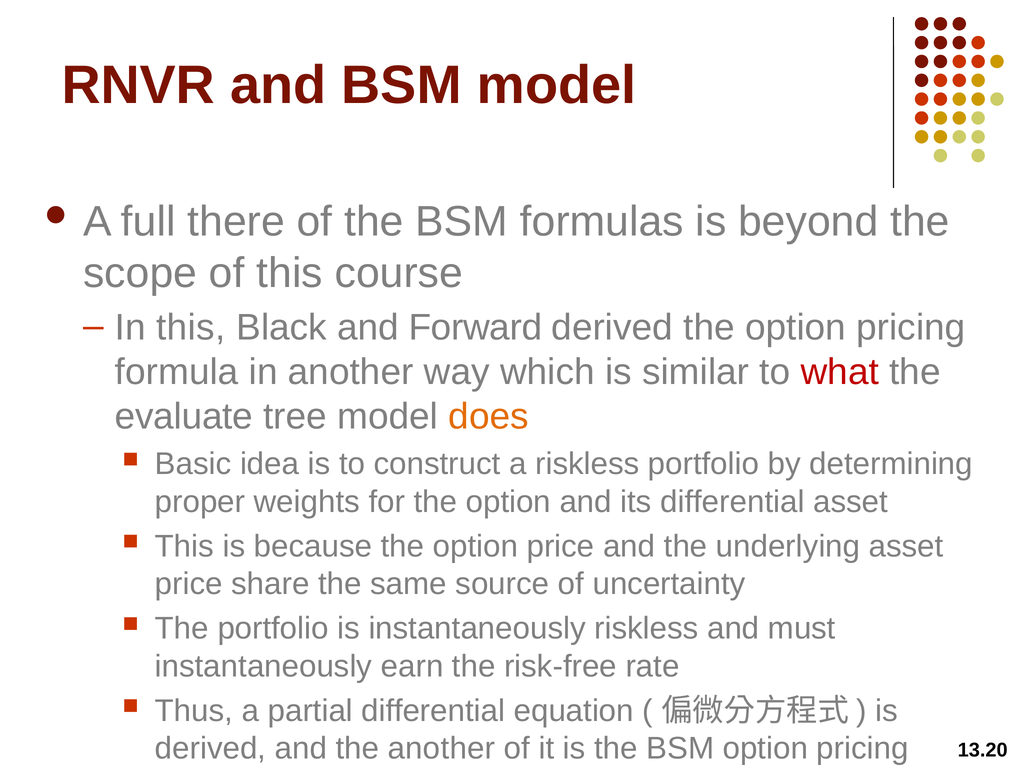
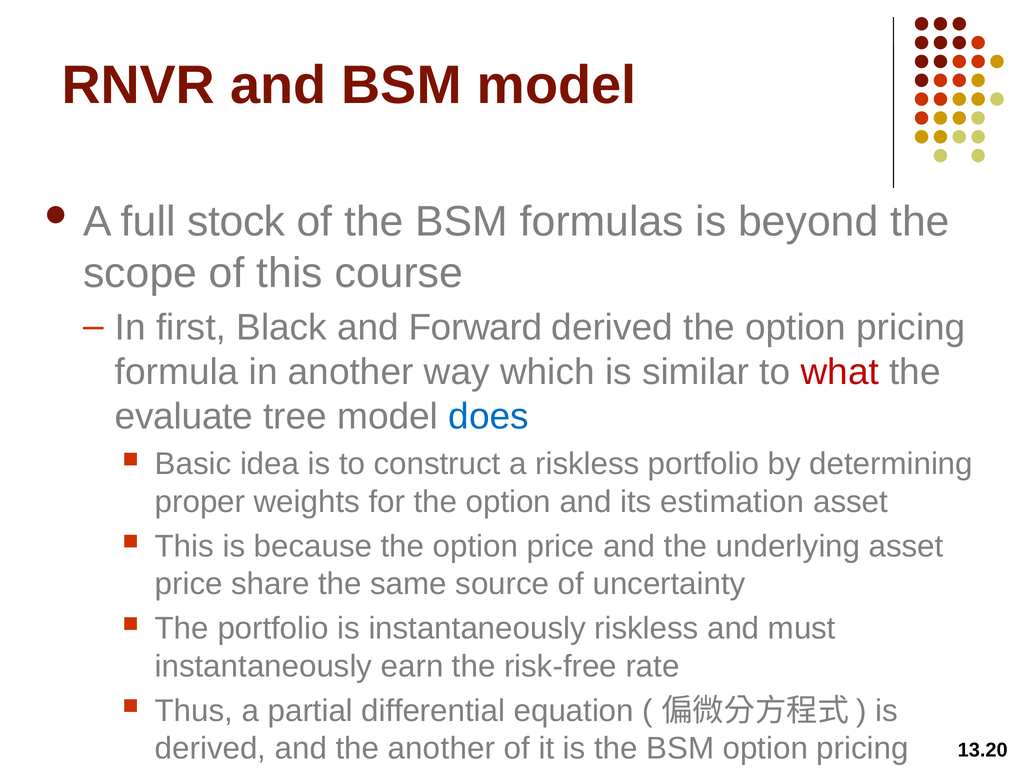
there: there -> stock
In this: this -> first
does colour: orange -> blue
its differential: differential -> estimation
